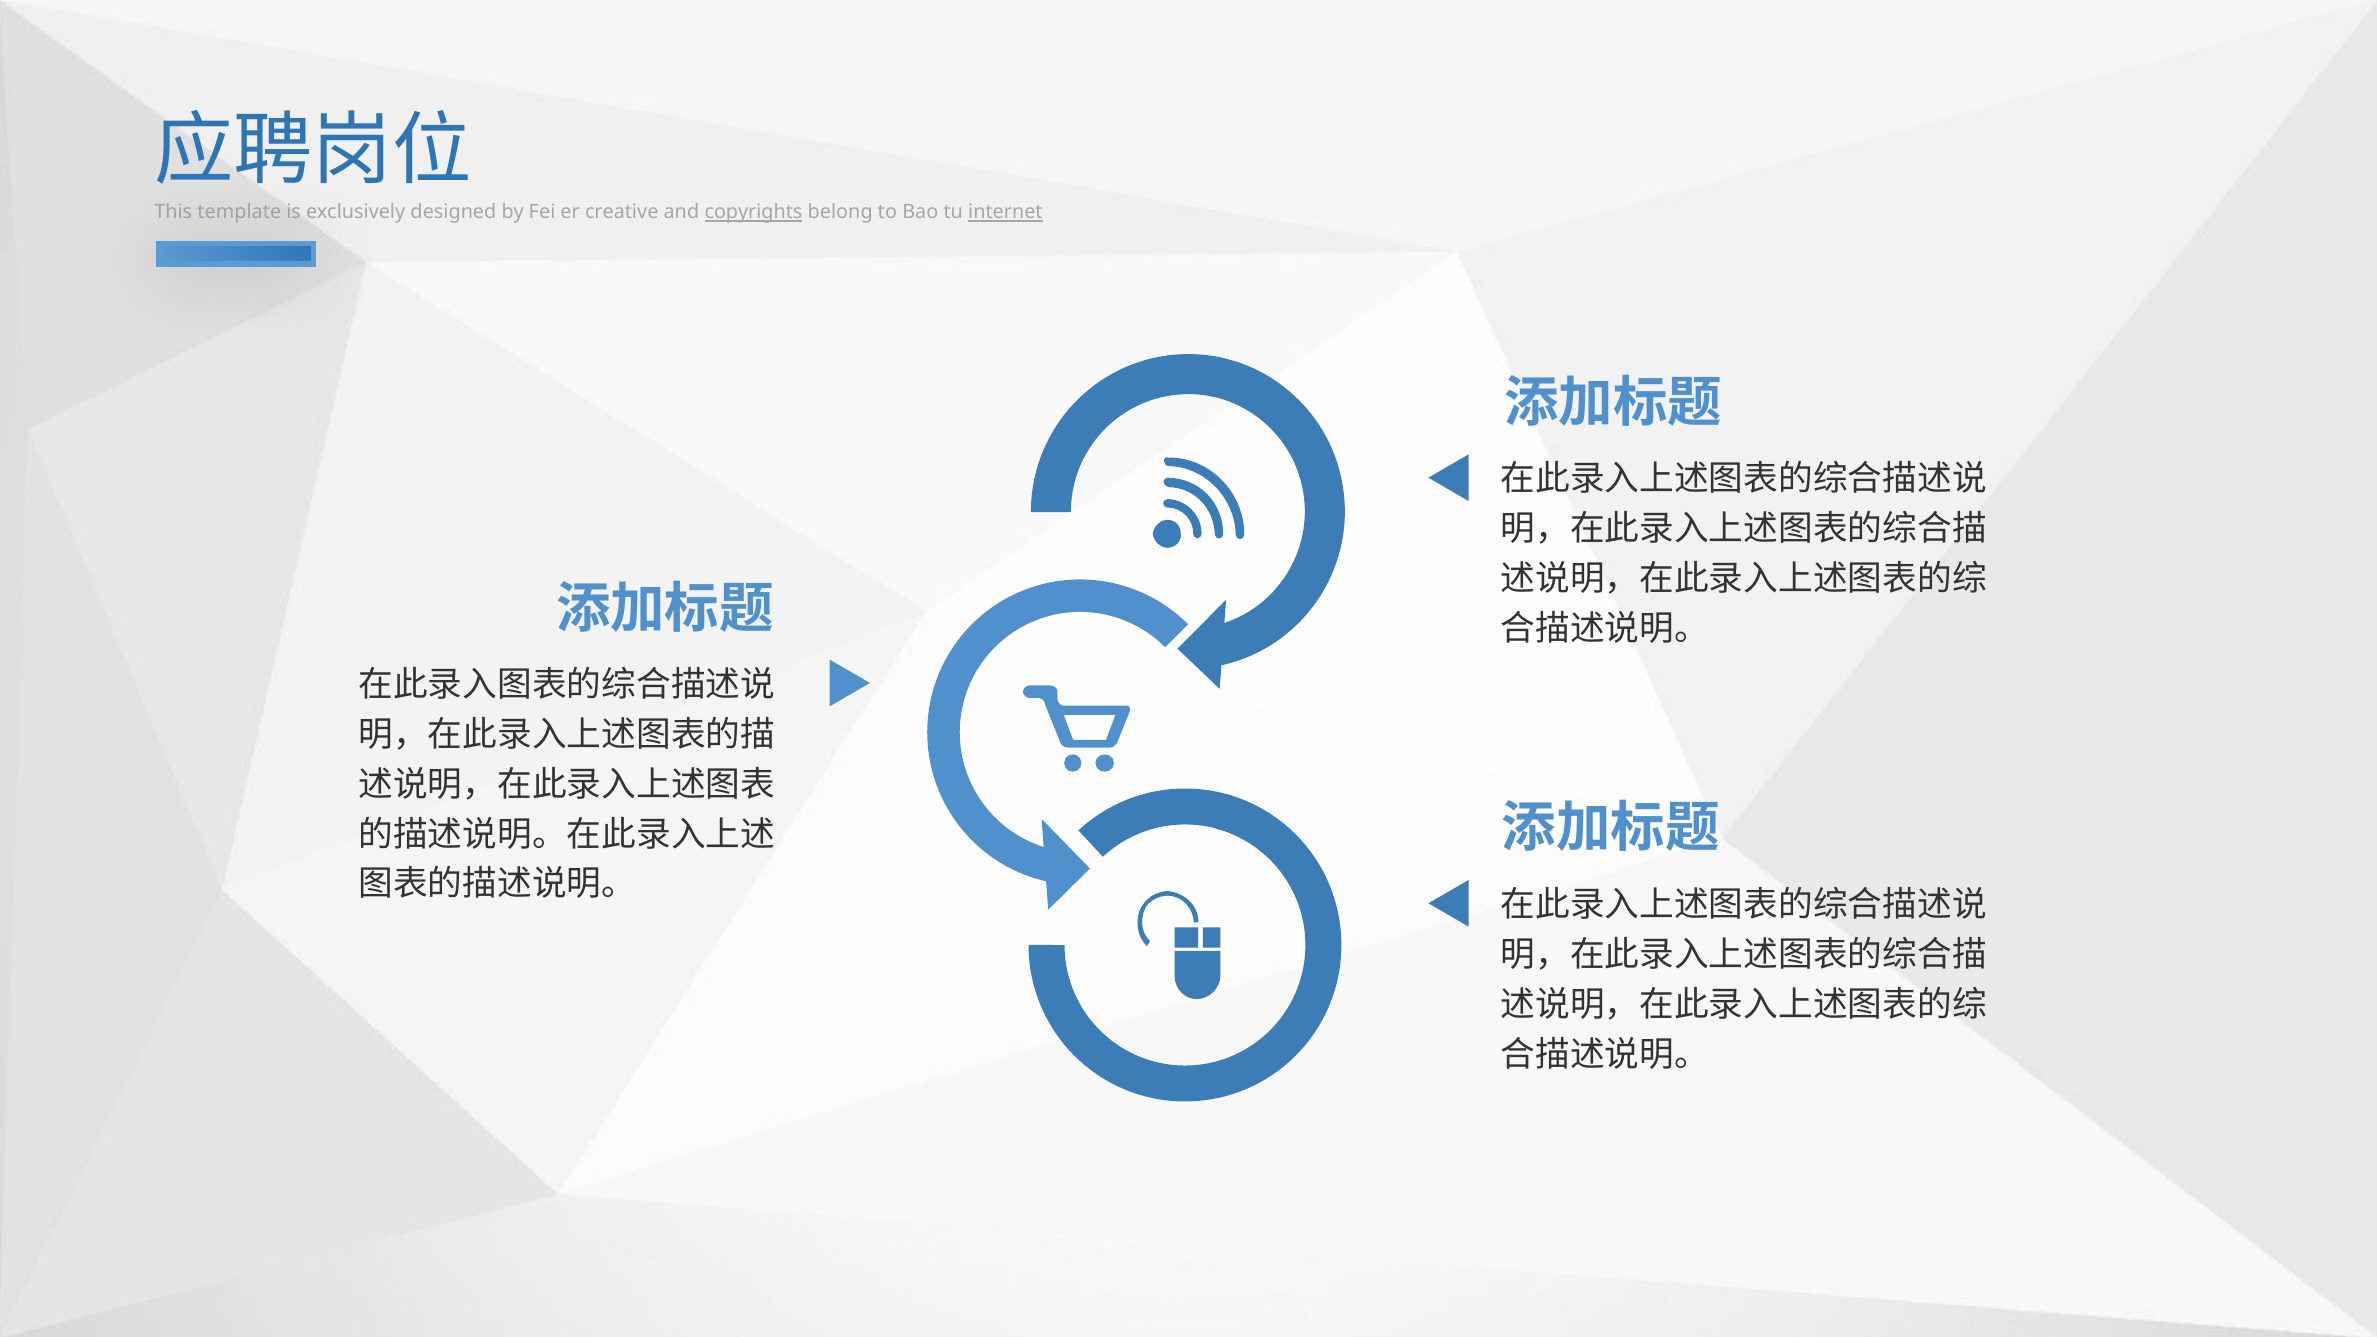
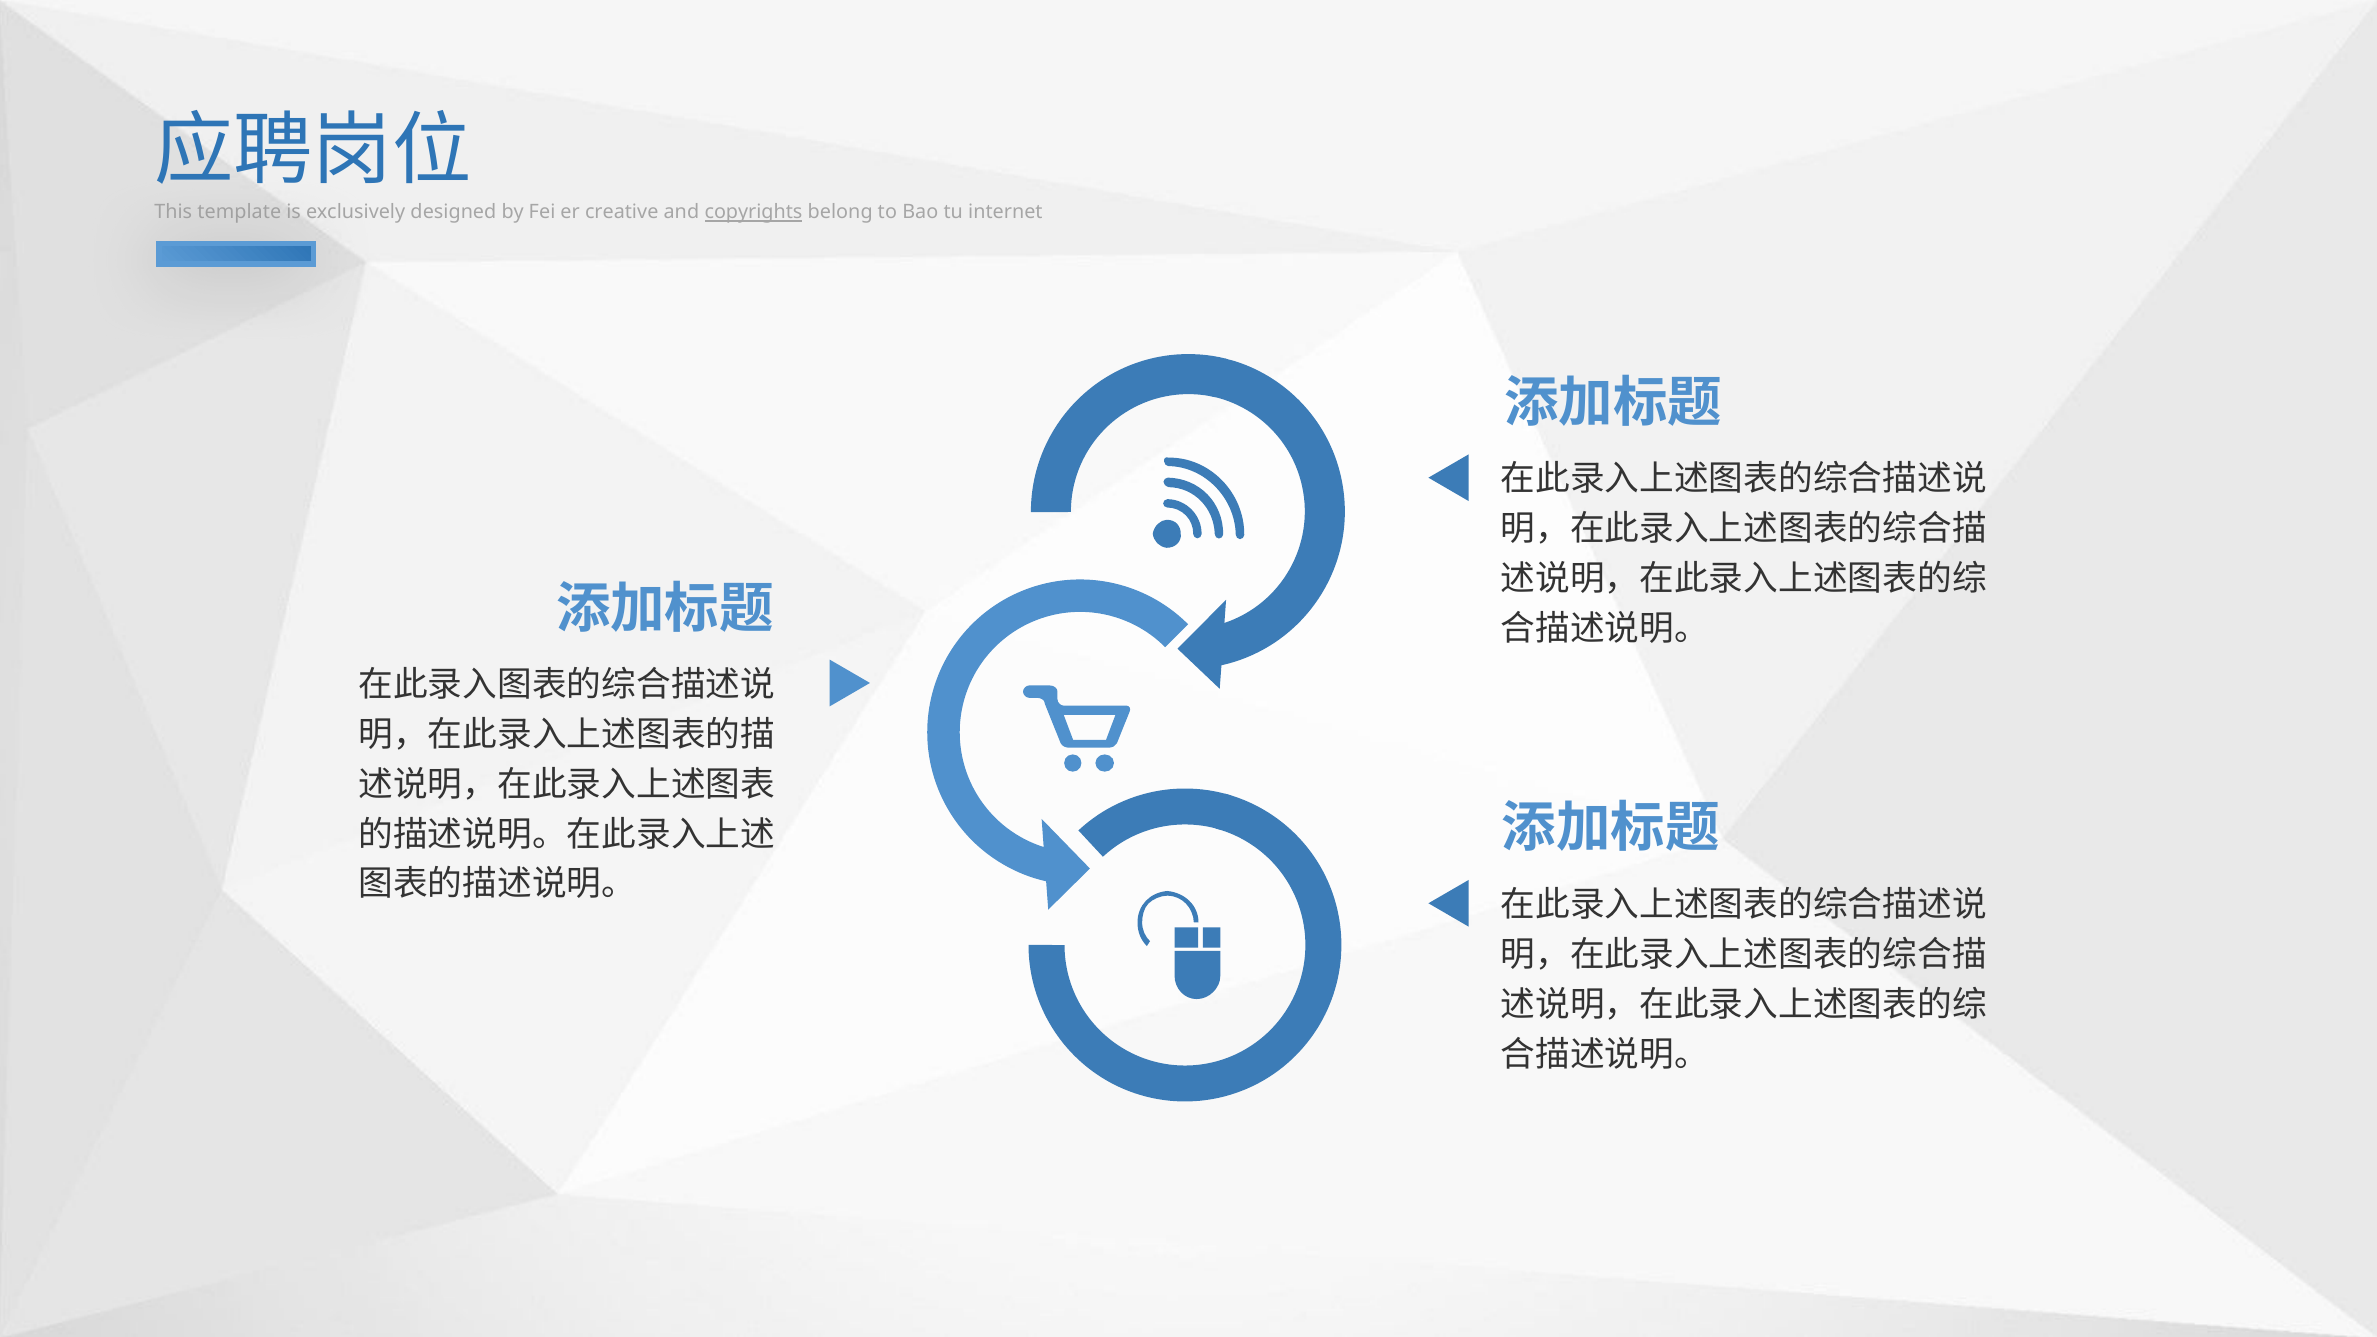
internet underline: present -> none
